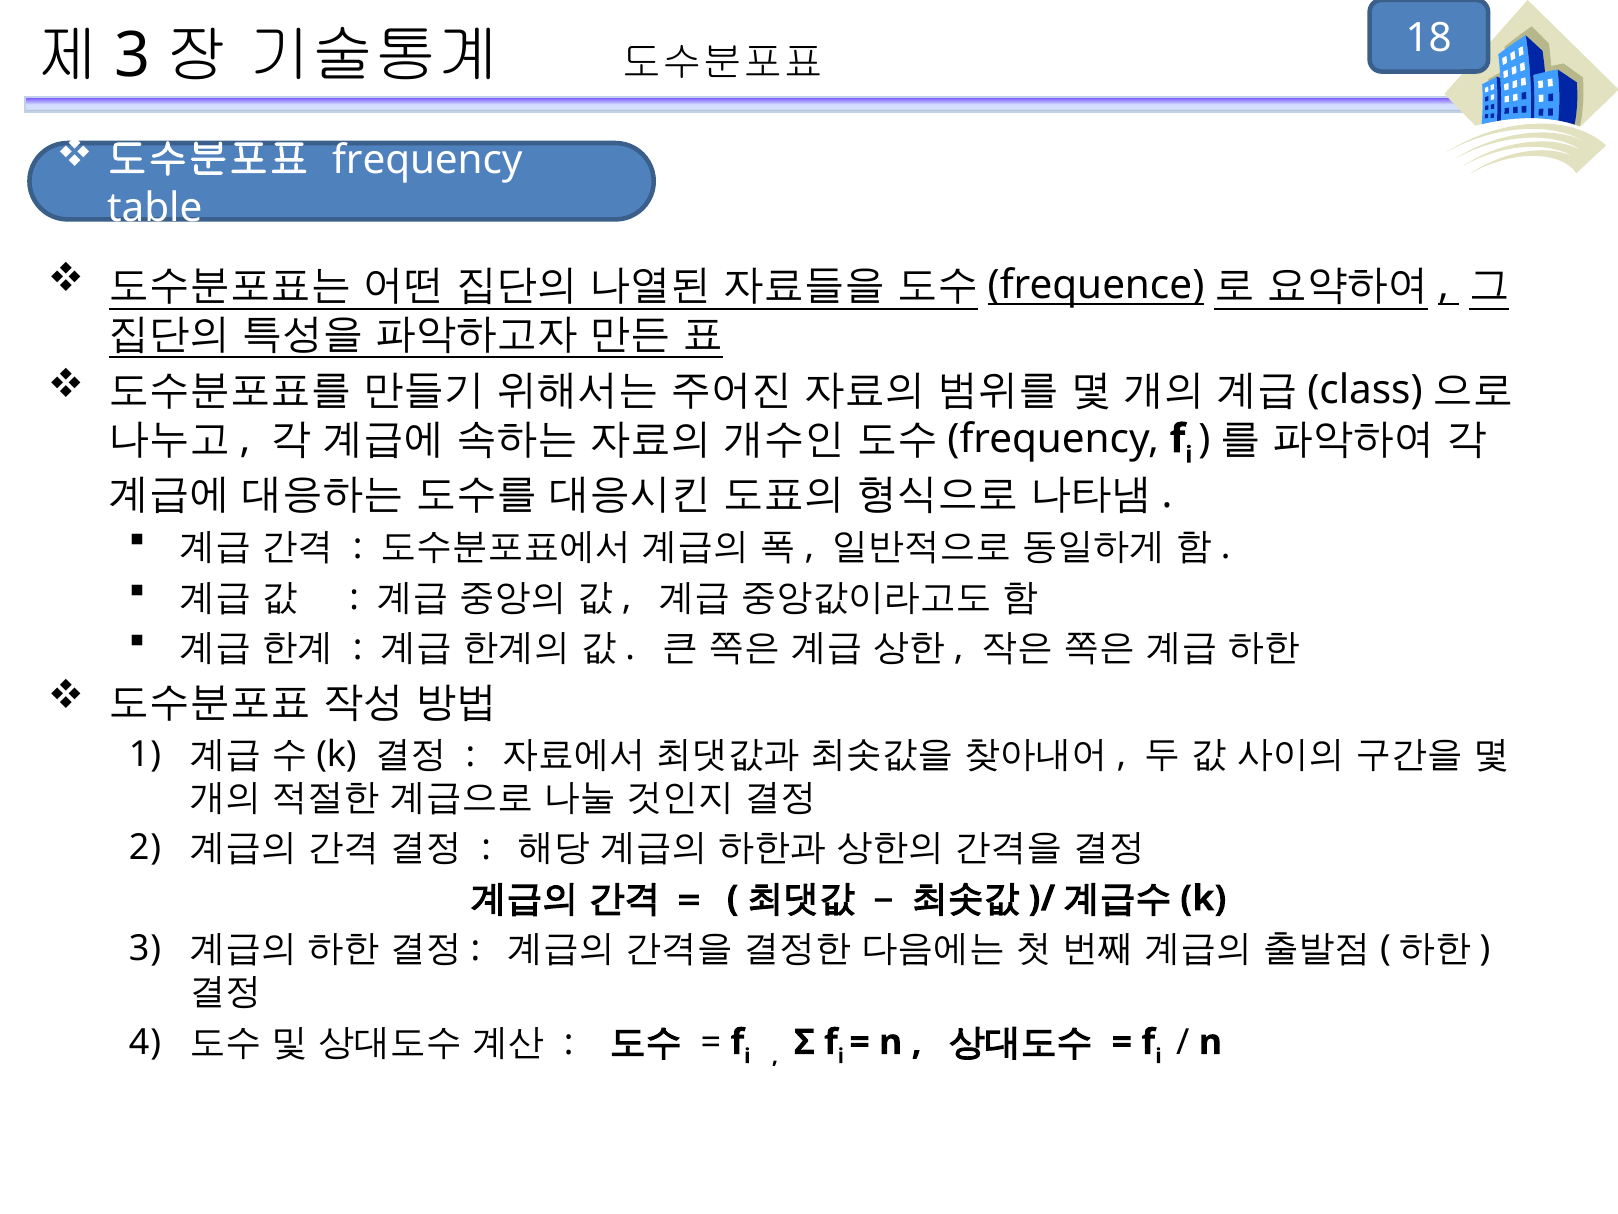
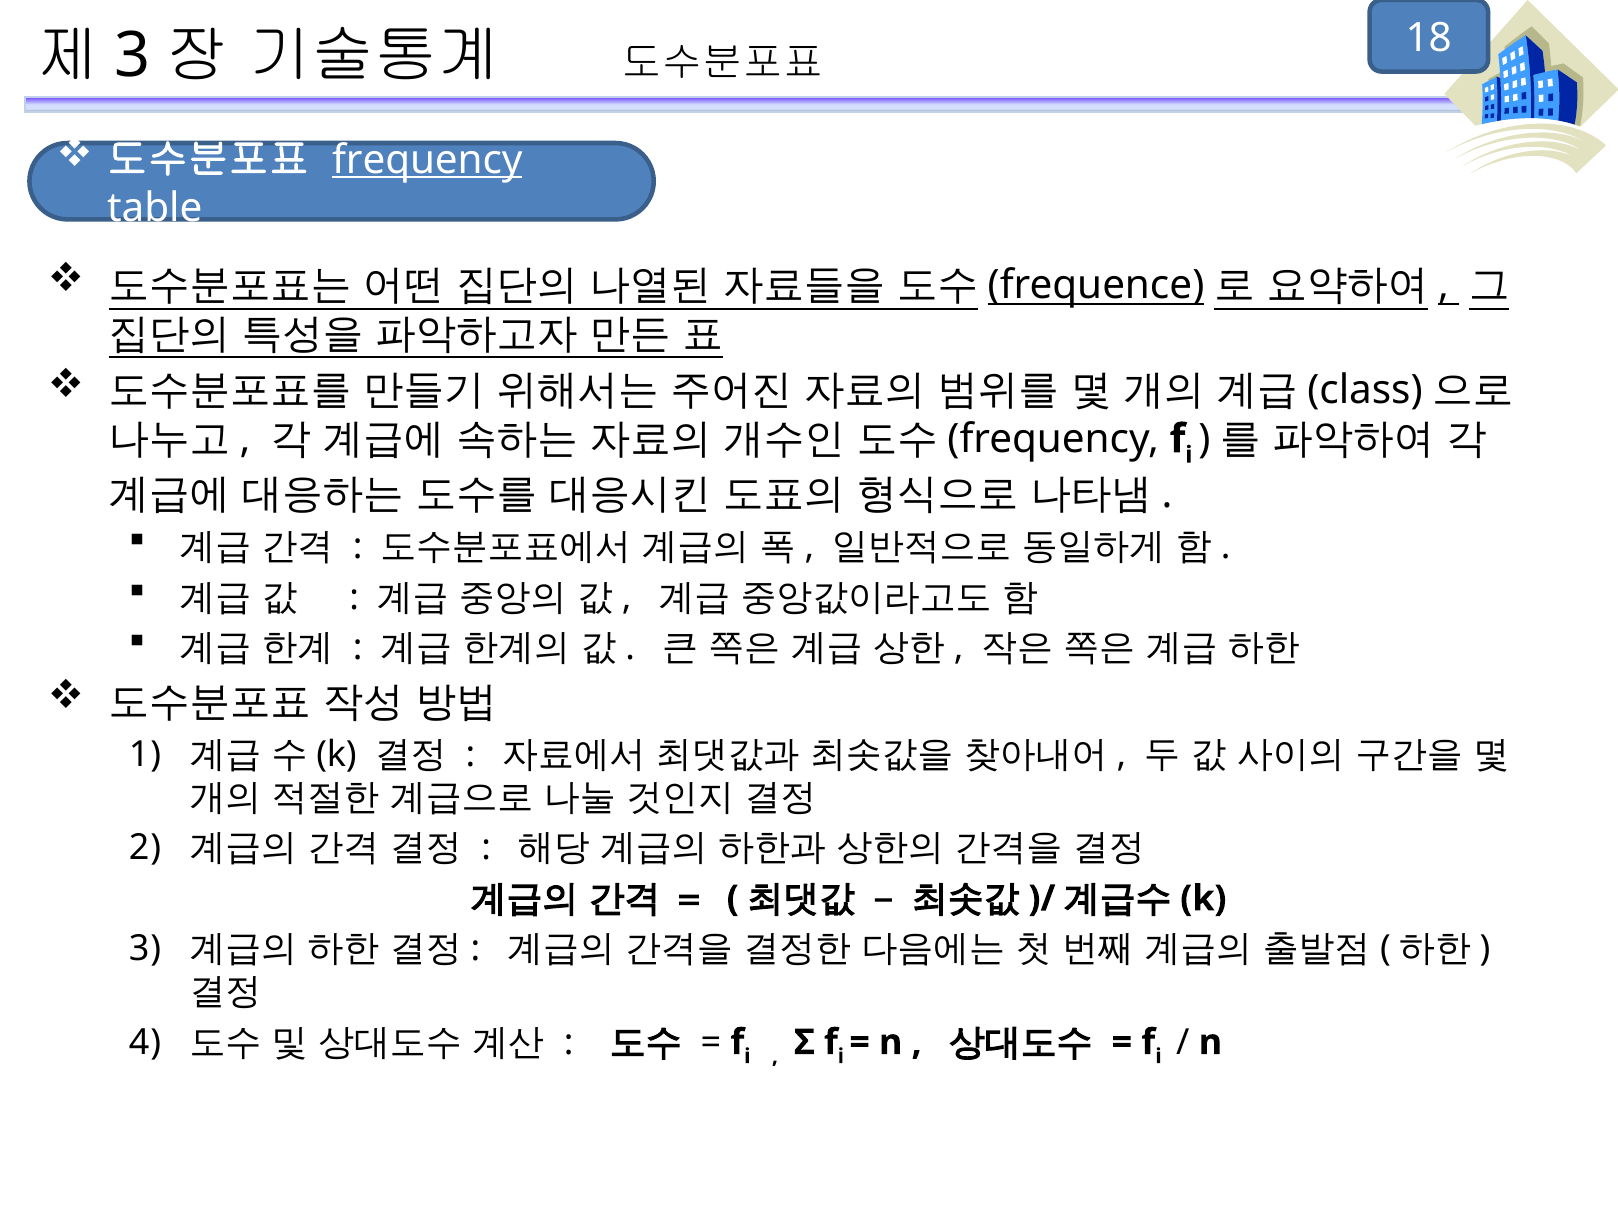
frequency underline: none -> present
